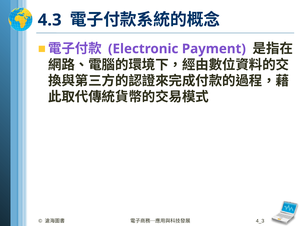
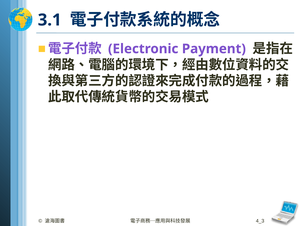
4.3: 4.3 -> 3.1
